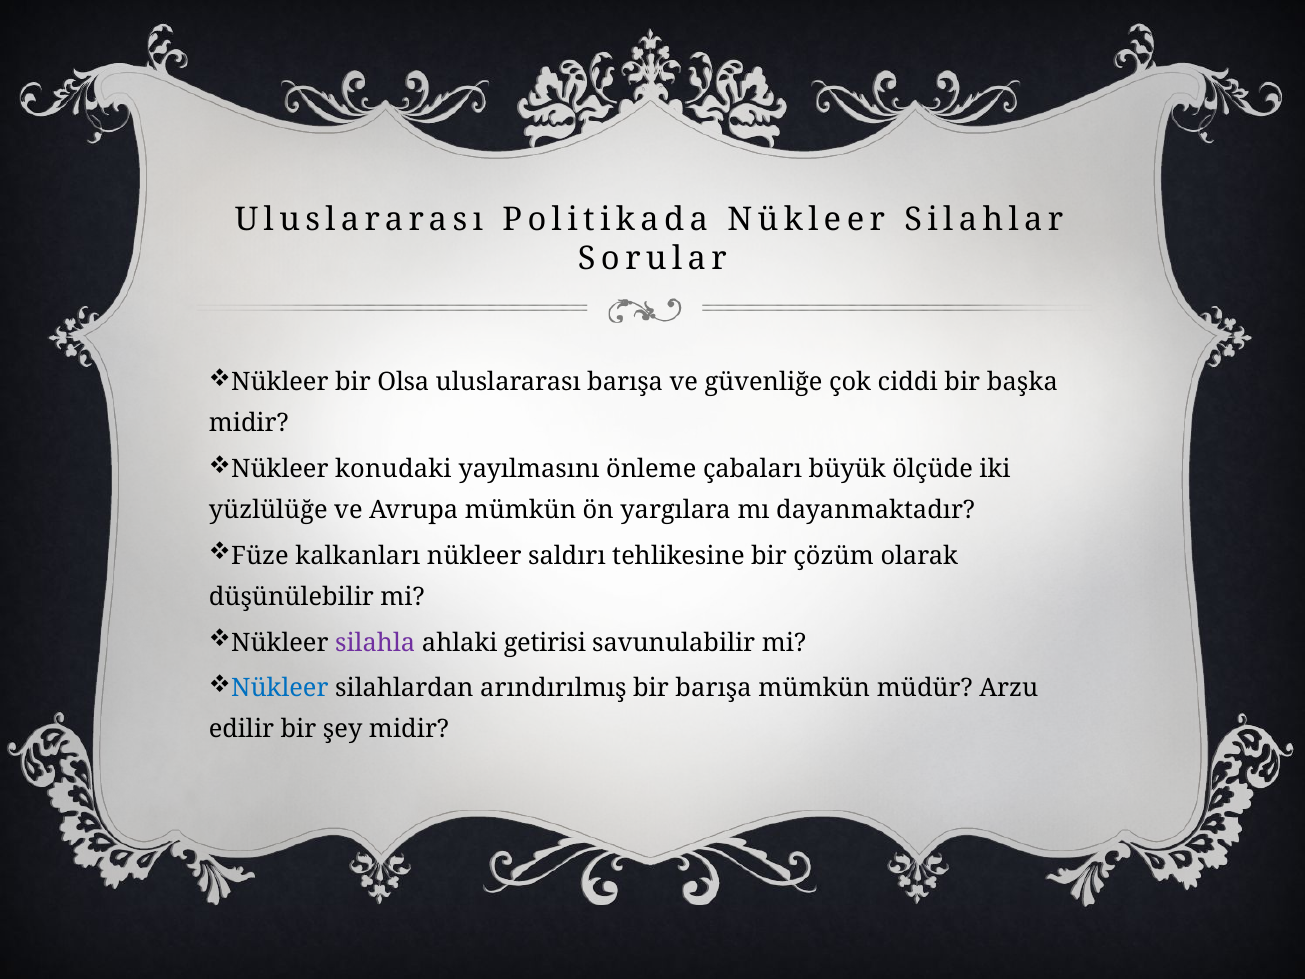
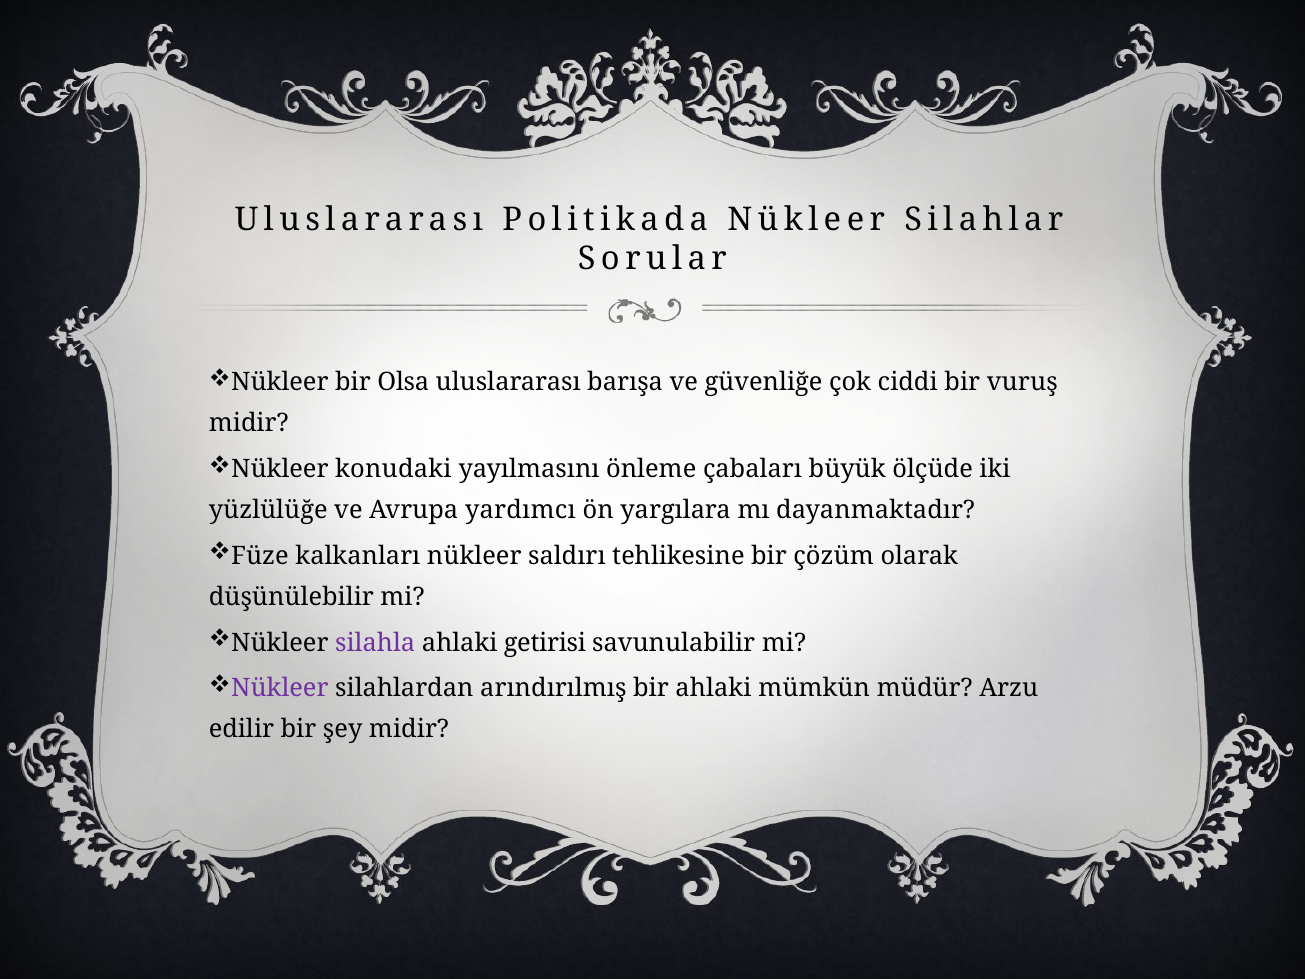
başka: başka -> vuruş
Avrupa mümkün: mümkün -> yardımcı
Nükleer at (280, 688) colour: blue -> purple
bir barışa: barışa -> ahlaki
